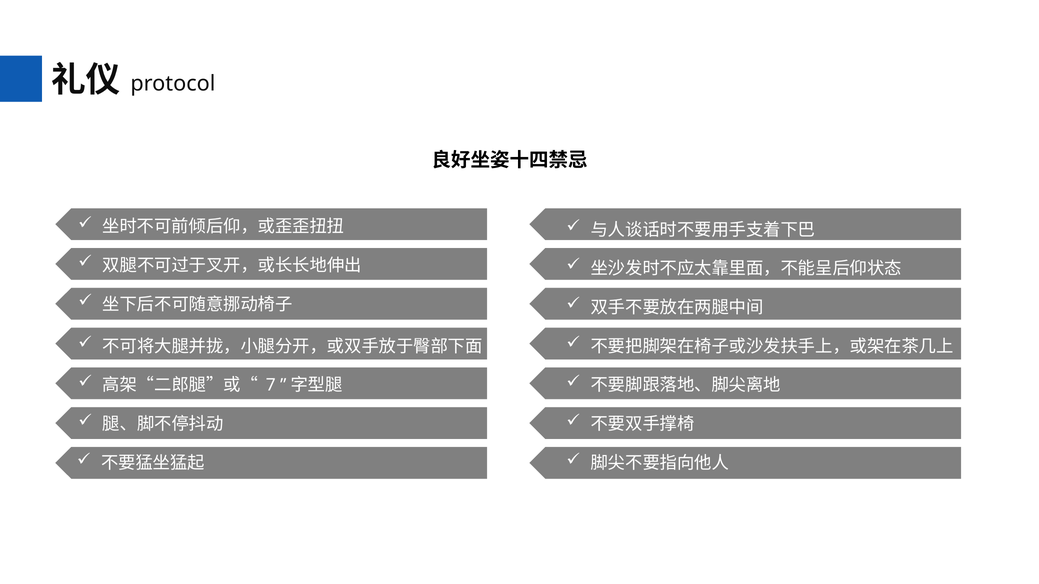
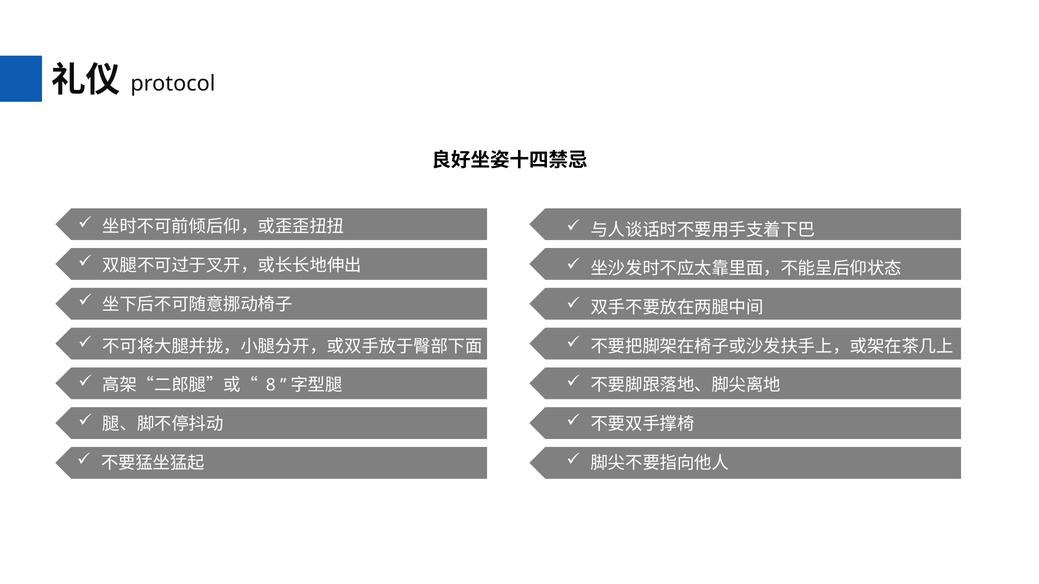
7: 7 -> 8
